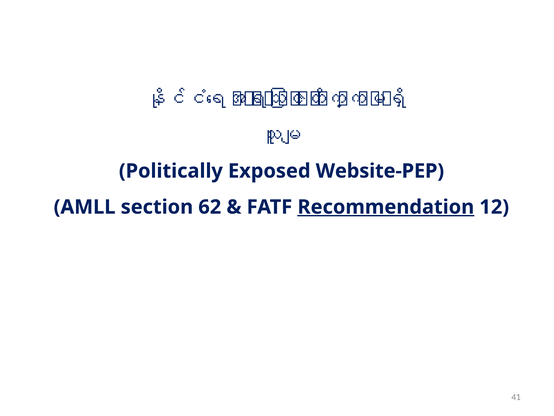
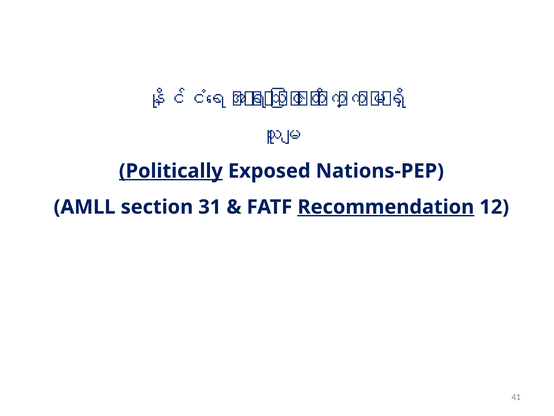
Politically underline: none -> present
Website-PEP: Website-PEP -> Nations-PEP
62: 62 -> 31
